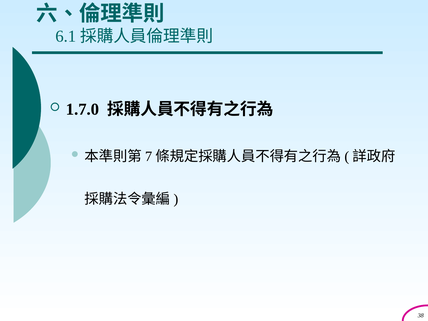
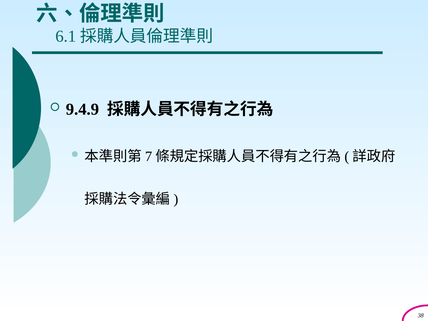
1.7.0: 1.7.0 -> 9.4.9
